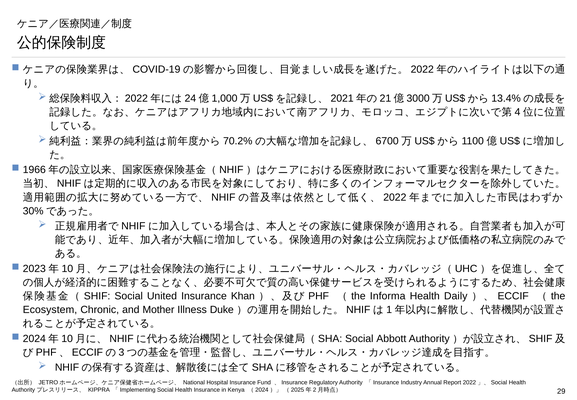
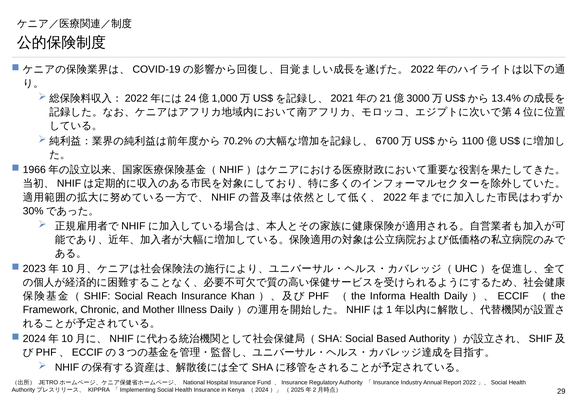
United: United -> Reach
Ecosystem: Ecosystem -> Framework
Illness Duke: Duke -> Daily
Abbott: Abbott -> Based
